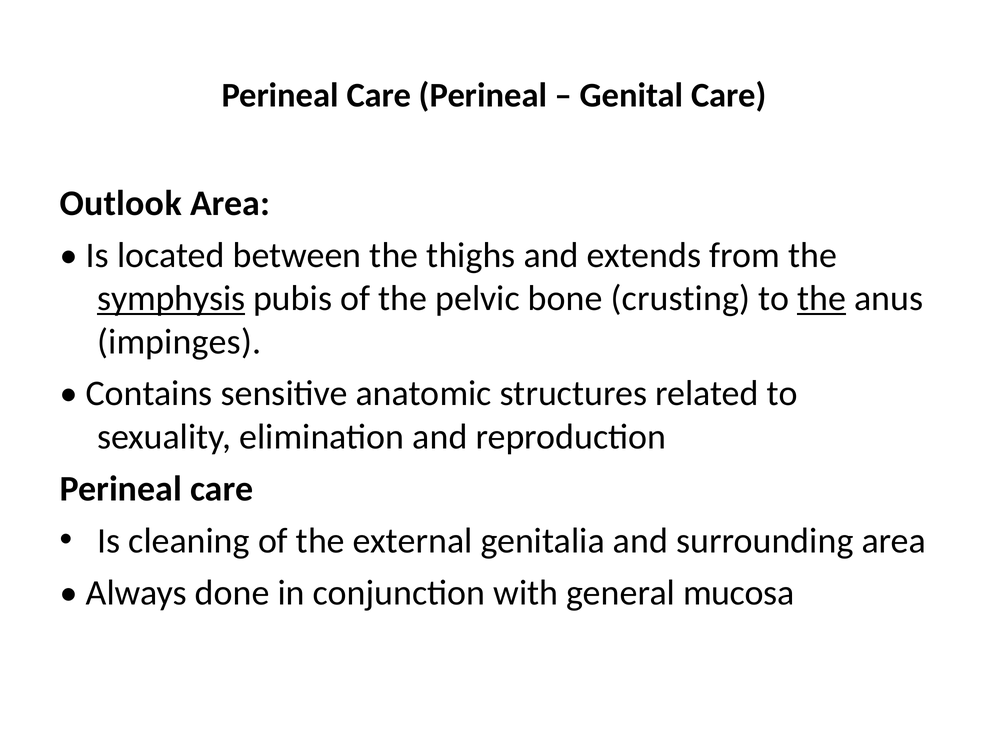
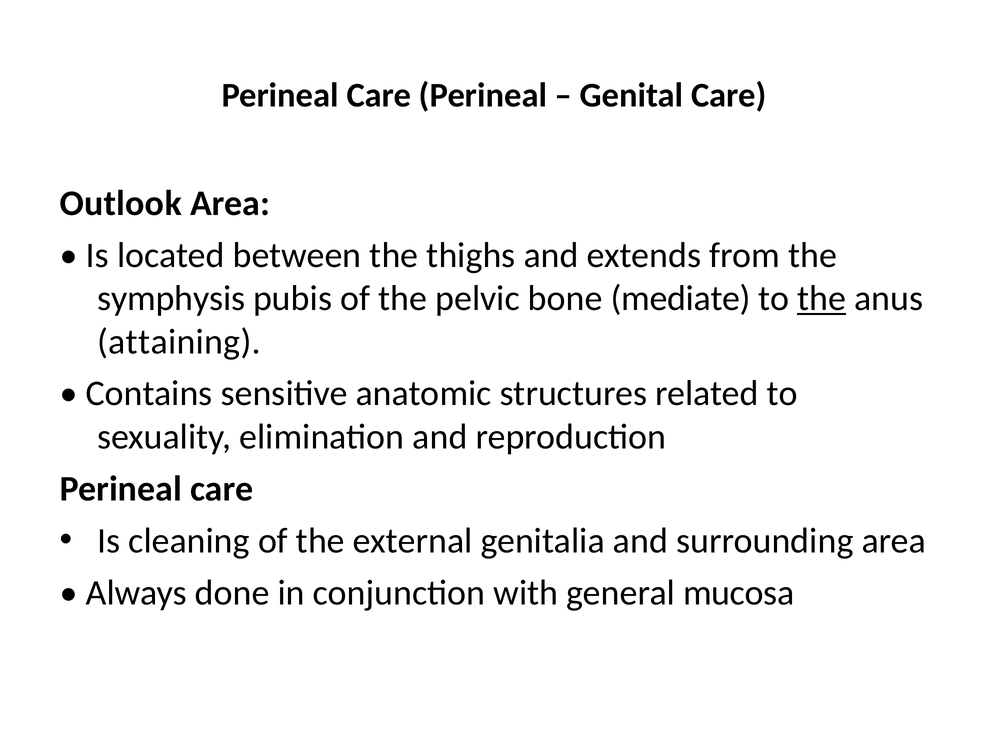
symphysis underline: present -> none
crusting: crusting -> mediate
impinges: impinges -> attaining
